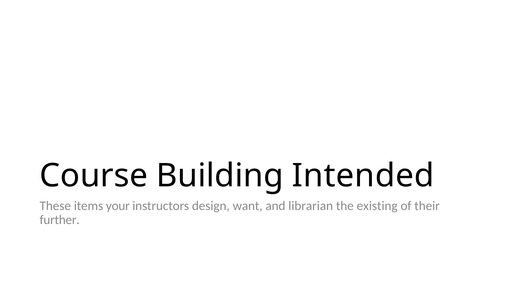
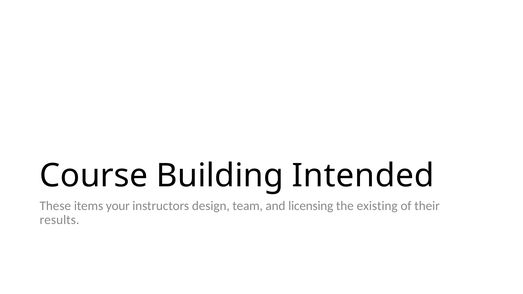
want: want -> team
librarian: librarian -> licensing
further: further -> results
